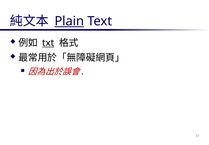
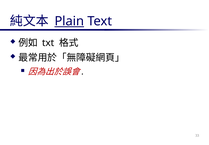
txt underline: present -> none
